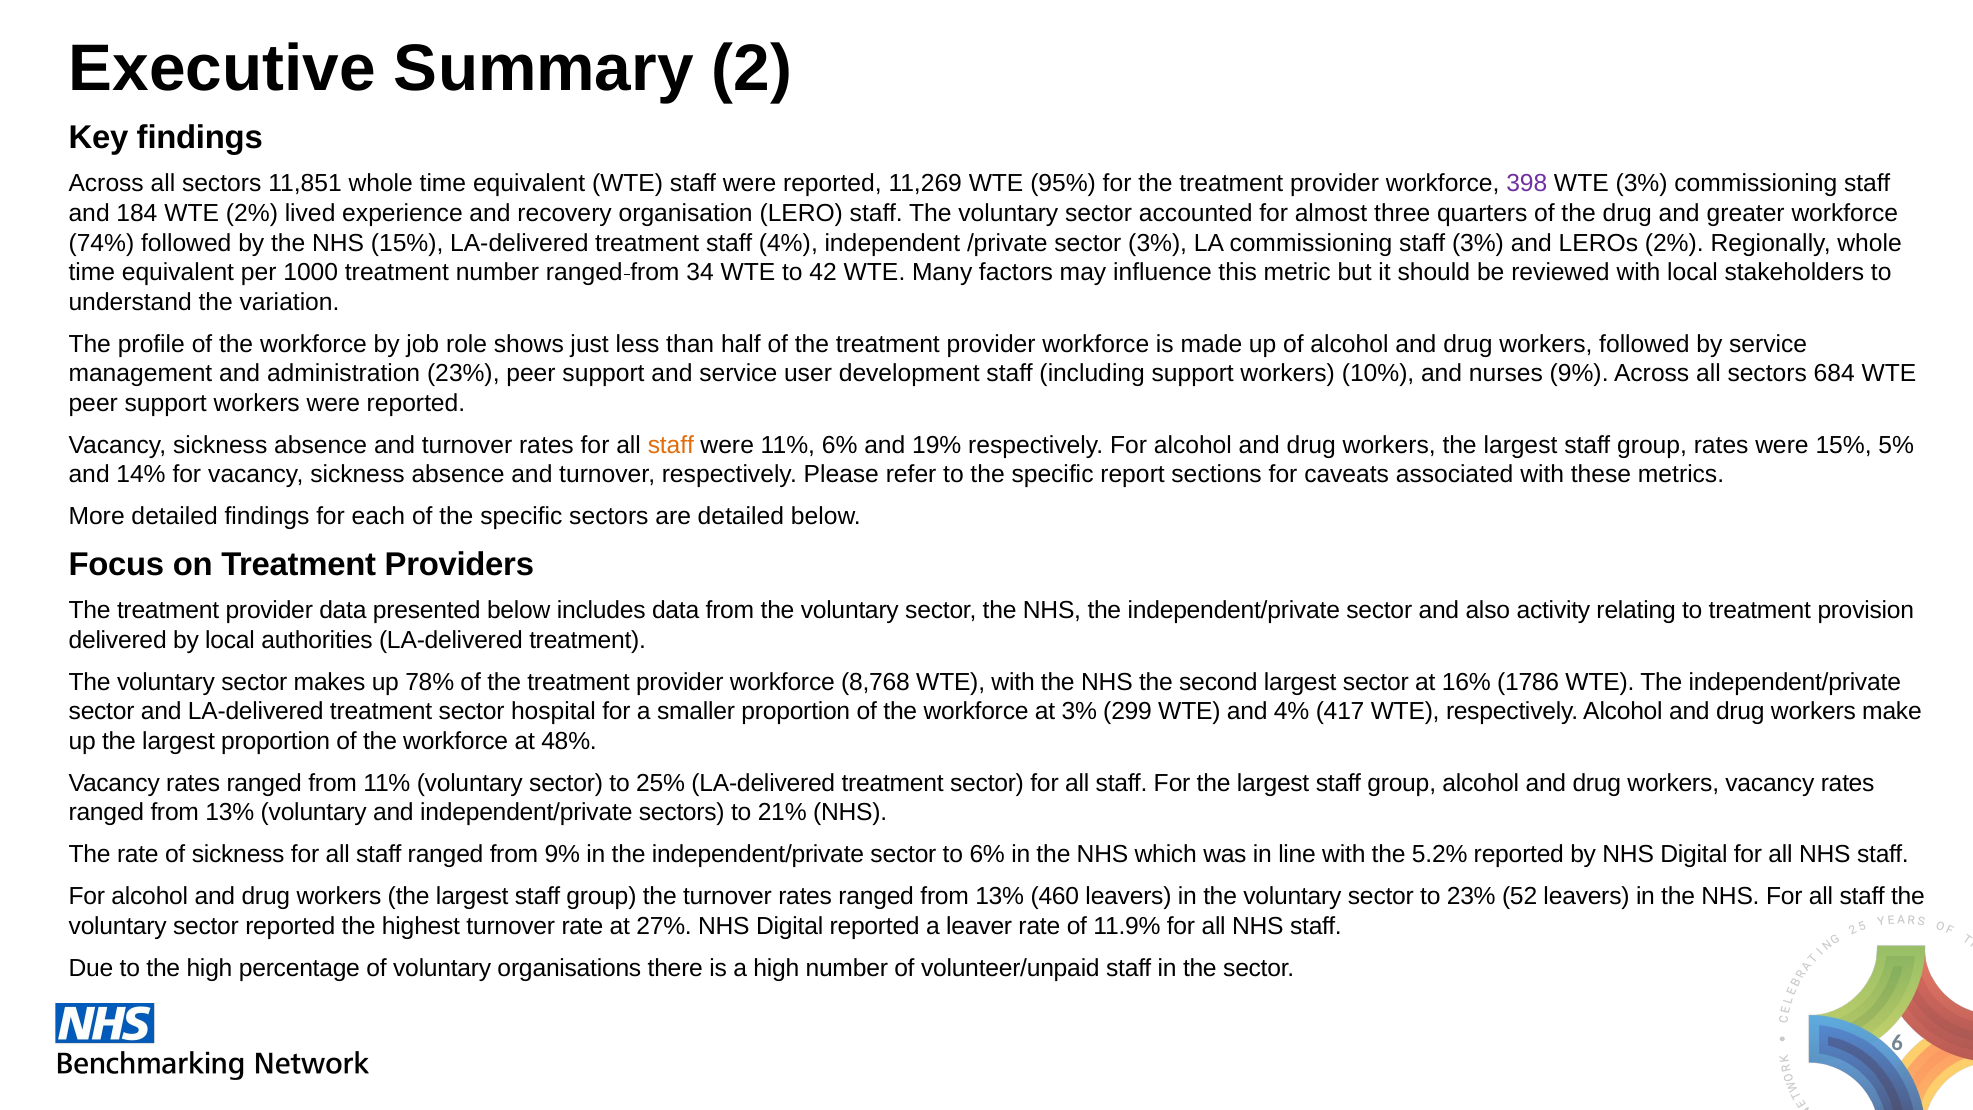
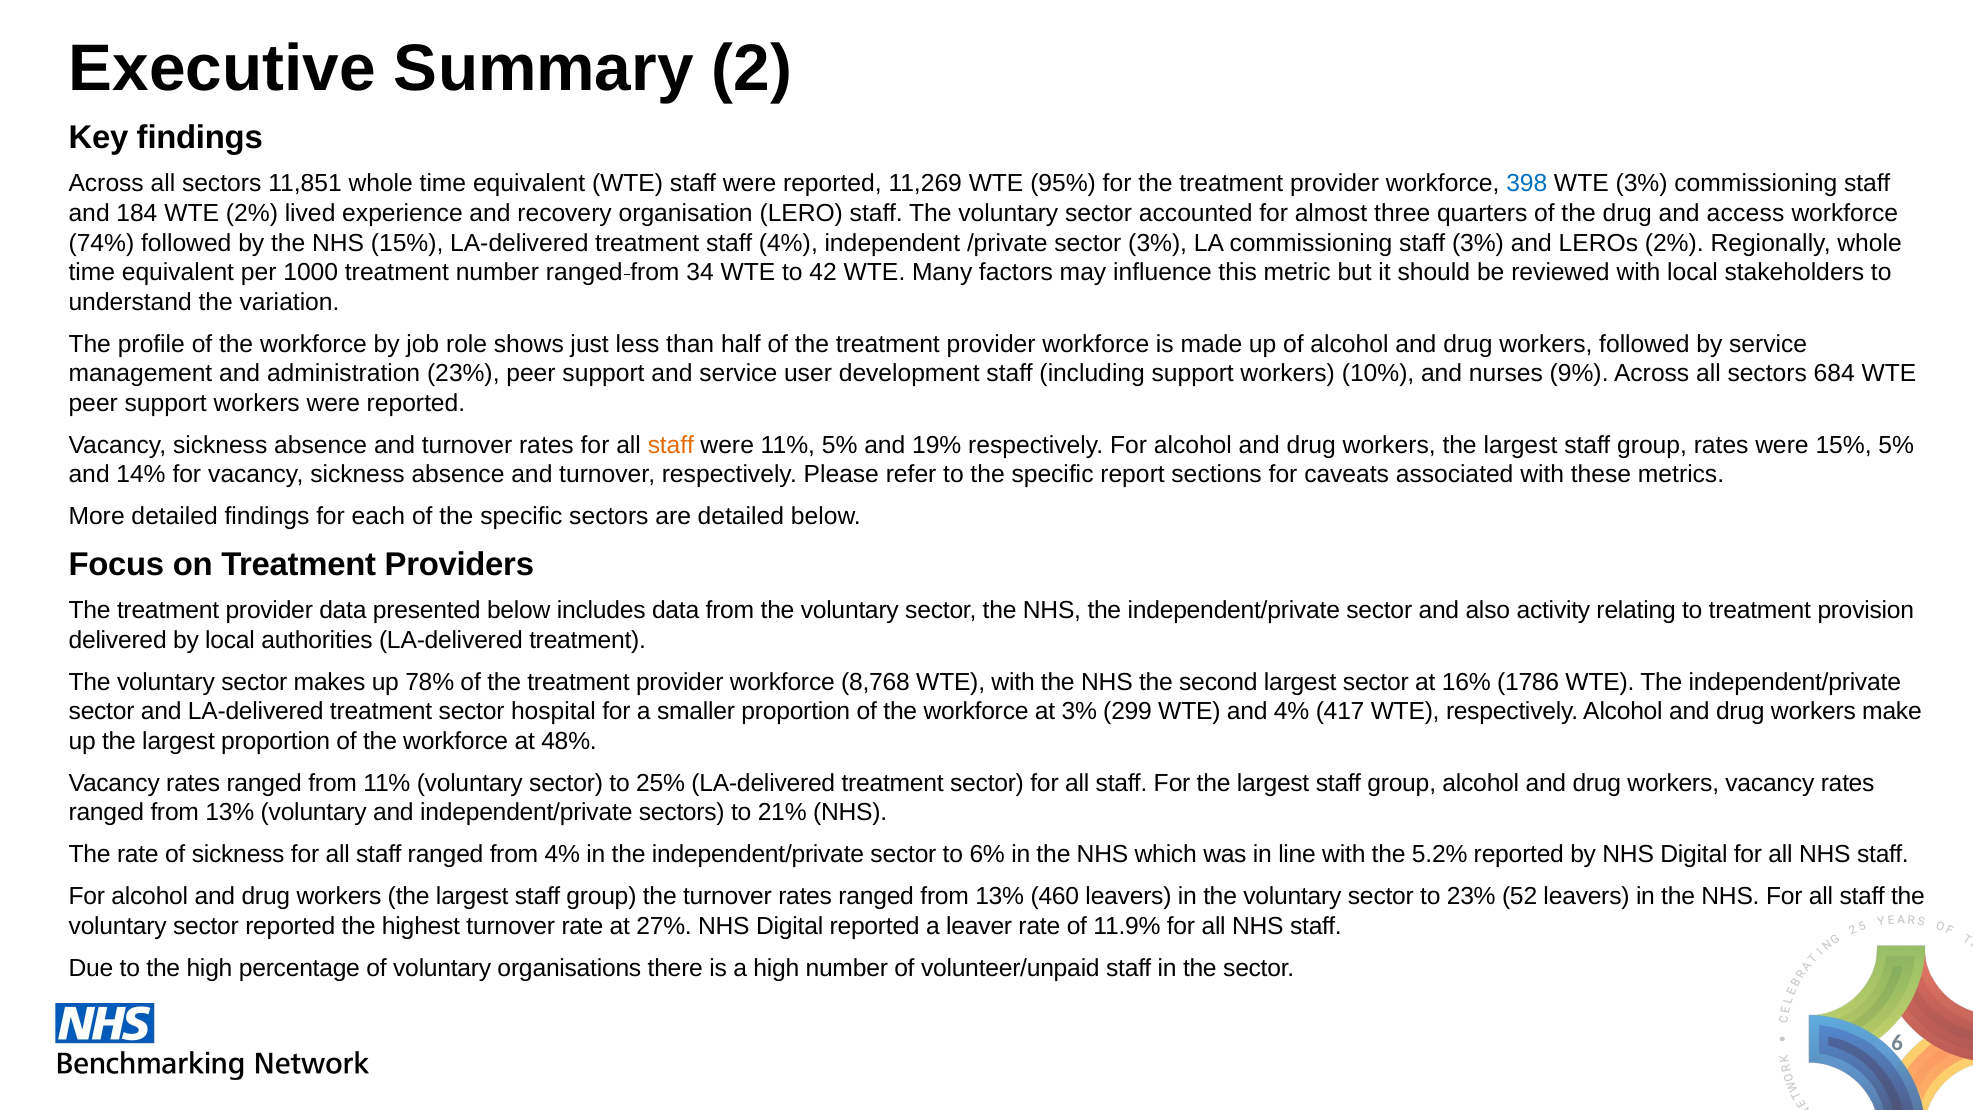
398 colour: purple -> blue
greater: greater -> access
11% 6%: 6% -> 5%
from 9%: 9% -> 4%
